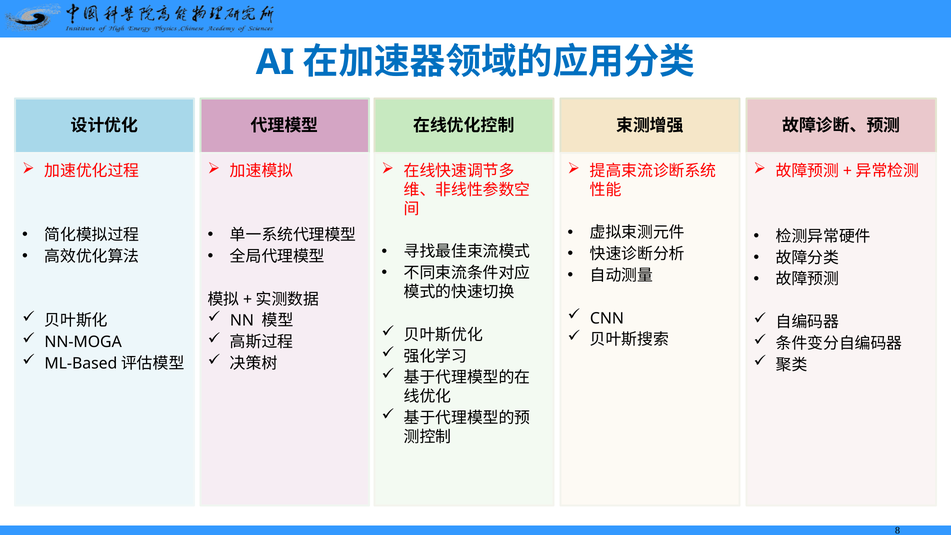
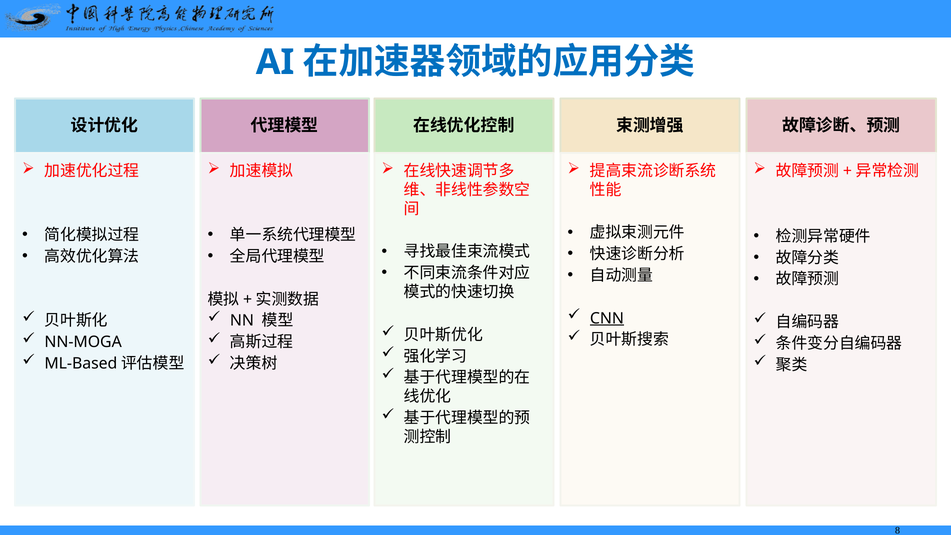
CNN underline: none -> present
